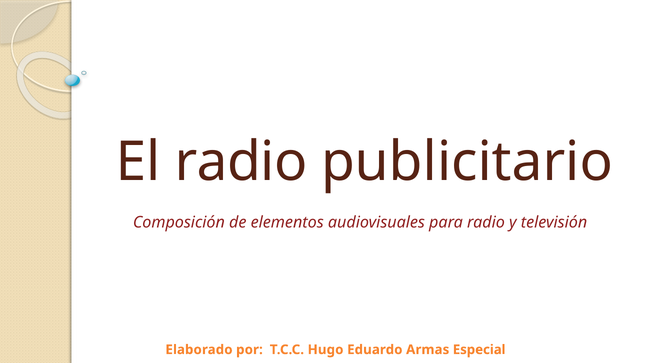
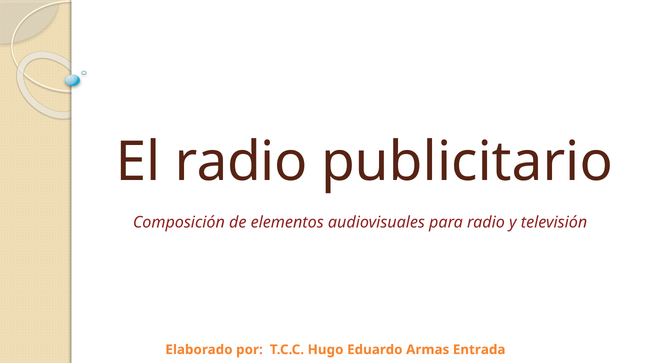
Especial: Especial -> Entrada
